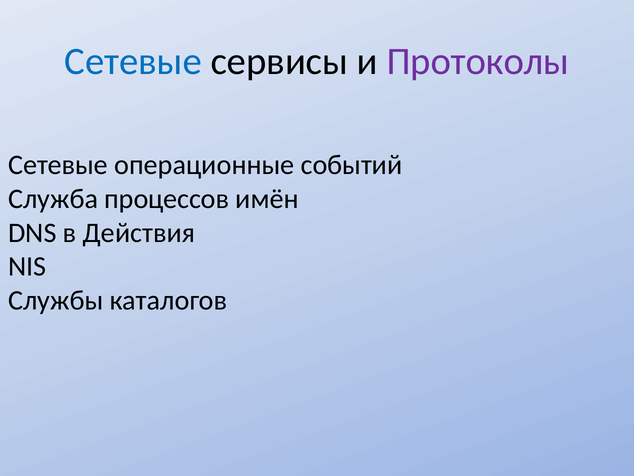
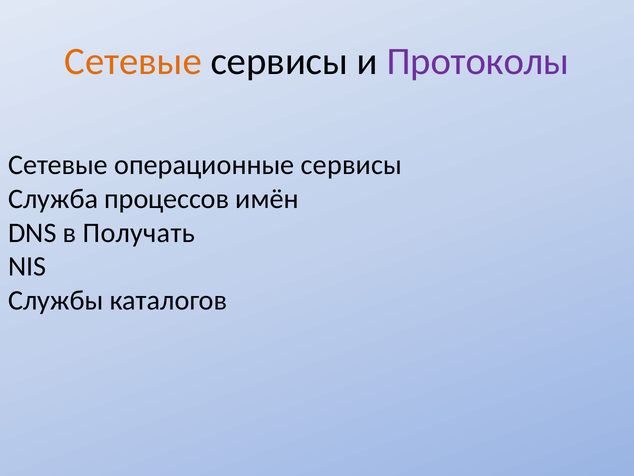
Сетевые at (133, 61) colour: blue -> orange
операционные событий: событий -> сервисы
Действия: Действия -> Получать
